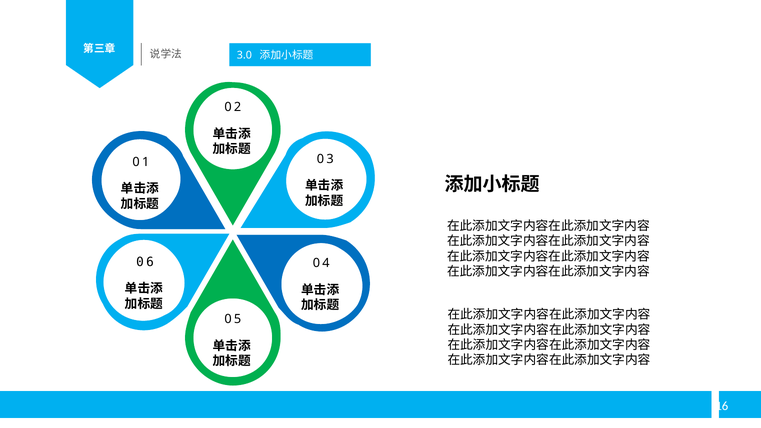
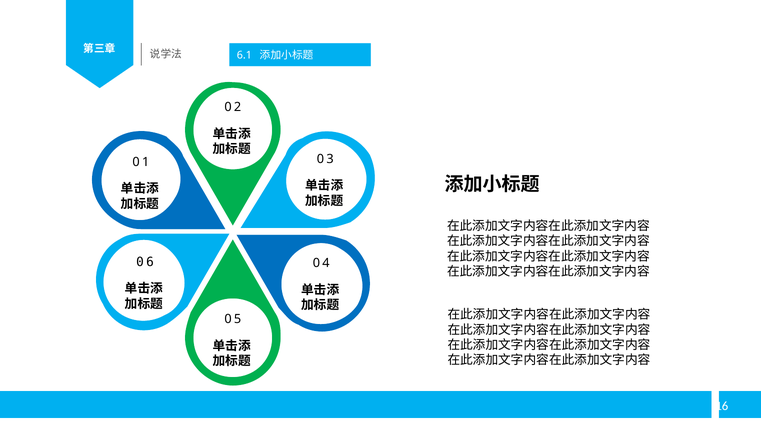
3.0: 3.0 -> 6.1
